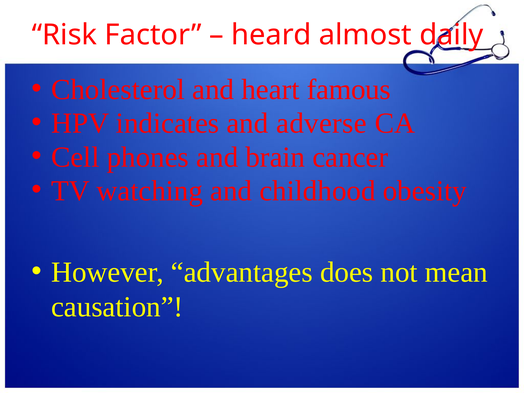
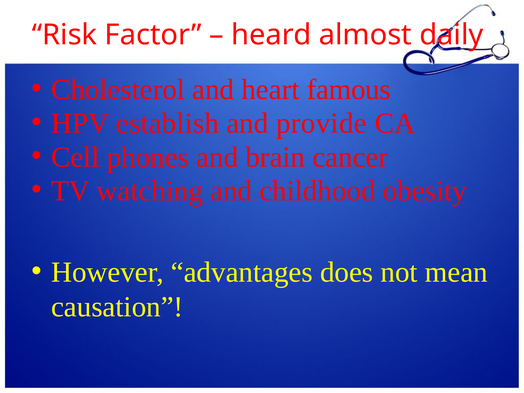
indicates: indicates -> establish
adverse: adverse -> provide
